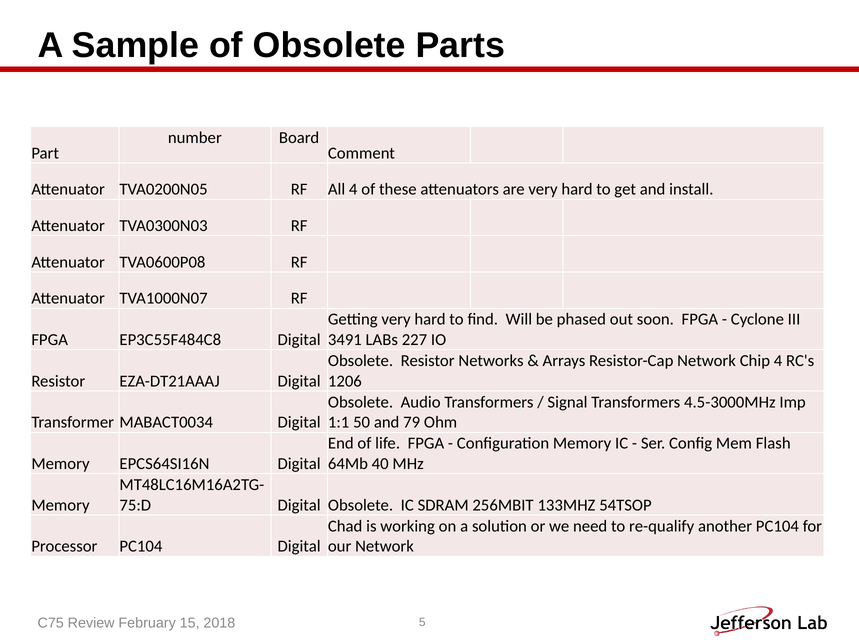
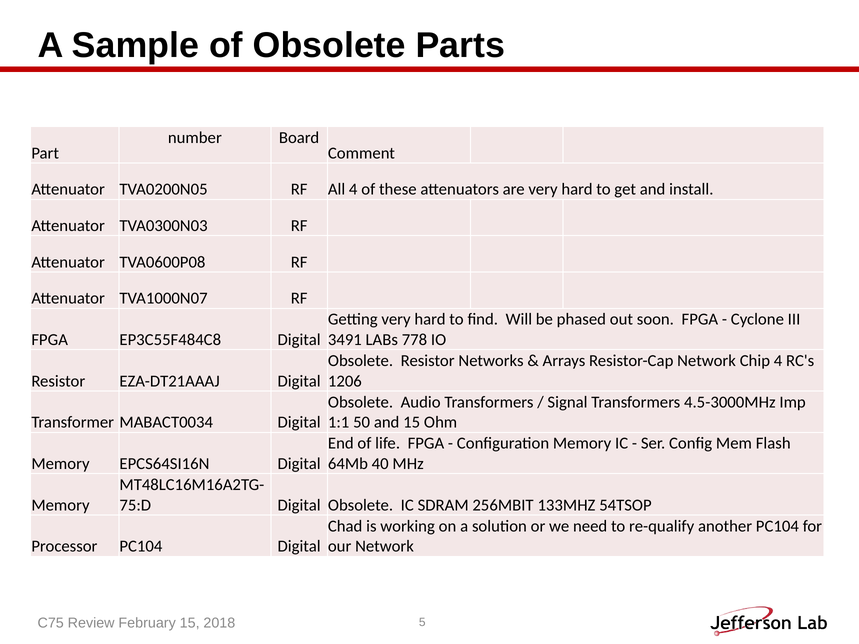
227: 227 -> 778
and 79: 79 -> 15
